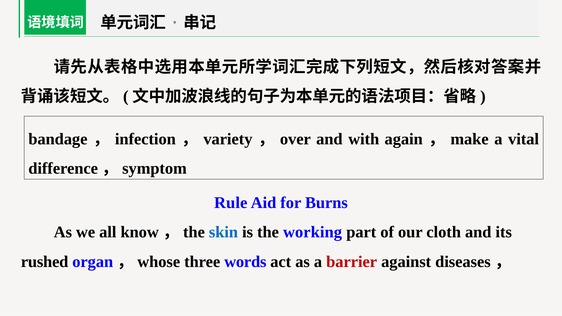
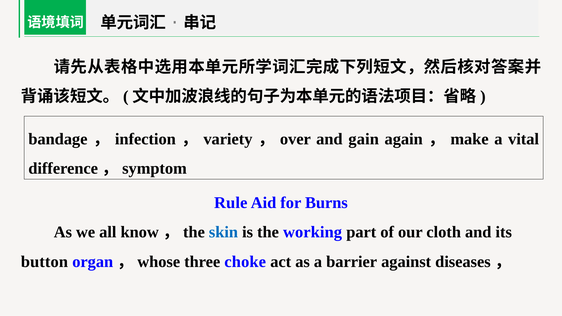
with: with -> gain
rushed: rushed -> button
words: words -> choke
barrier colour: red -> black
